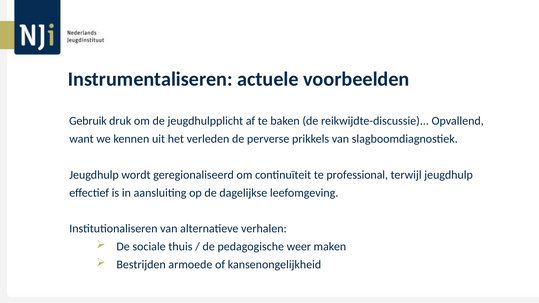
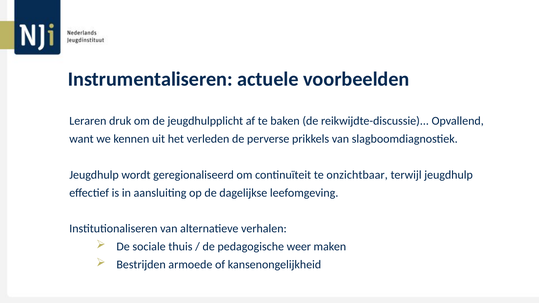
Gebruik: Gebruik -> Leraren
professional: professional -> onzichtbaar
